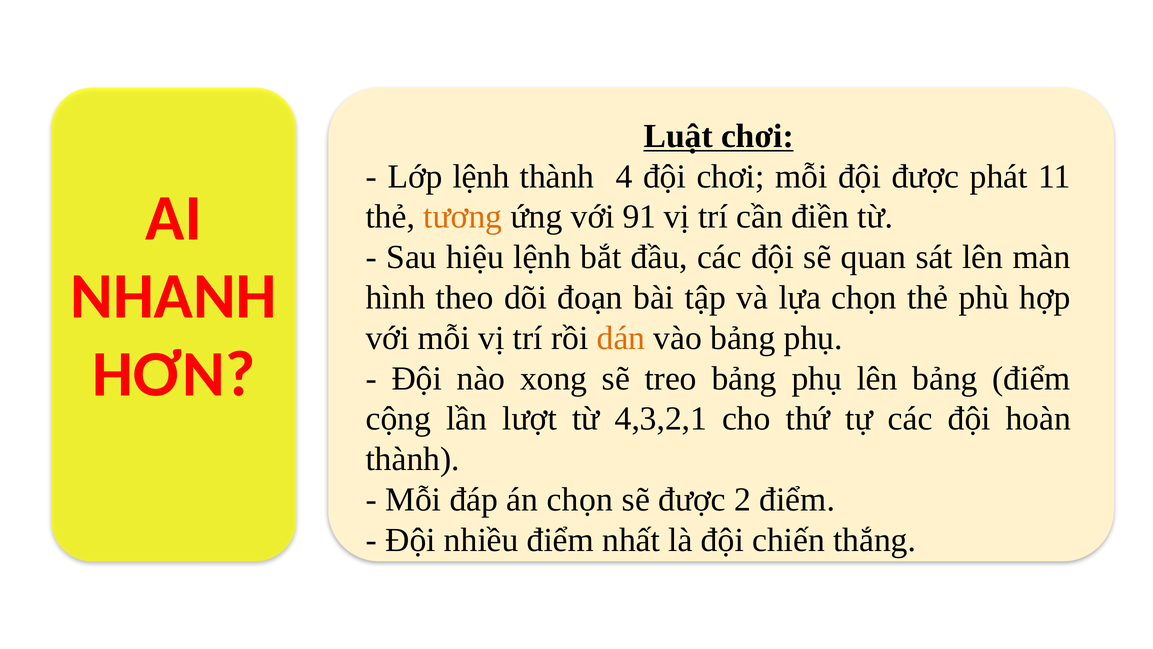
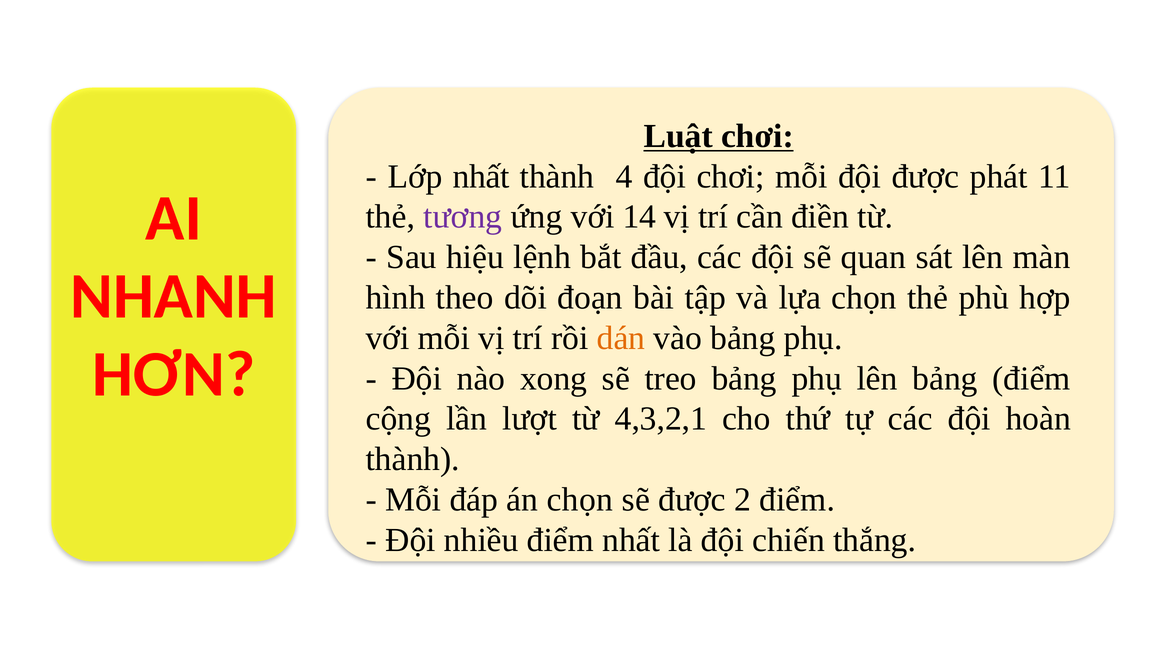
Lớp lệnh: lệnh -> nhất
tương colour: orange -> purple
91: 91 -> 14
